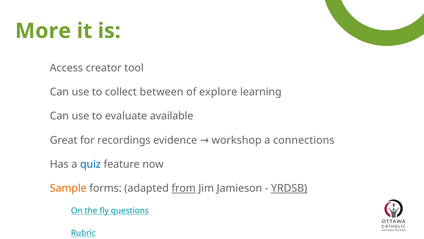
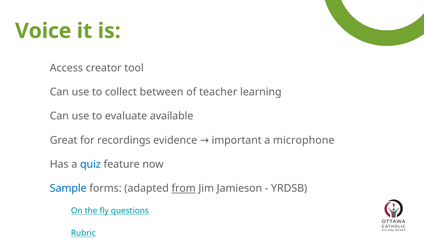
More: More -> Voice
explore: explore -> teacher
workshop: workshop -> important
connections: connections -> microphone
Sample colour: orange -> blue
YRDSB underline: present -> none
